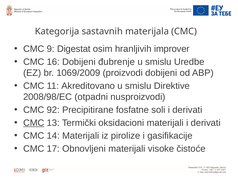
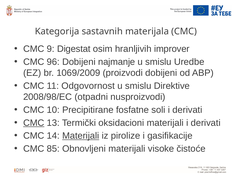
16: 16 -> 96
đubrenje: đubrenje -> najmanje
Akreditovano: Akreditovano -> Odgovornost
92: 92 -> 10
Materijali at (81, 136) underline: none -> present
17: 17 -> 85
